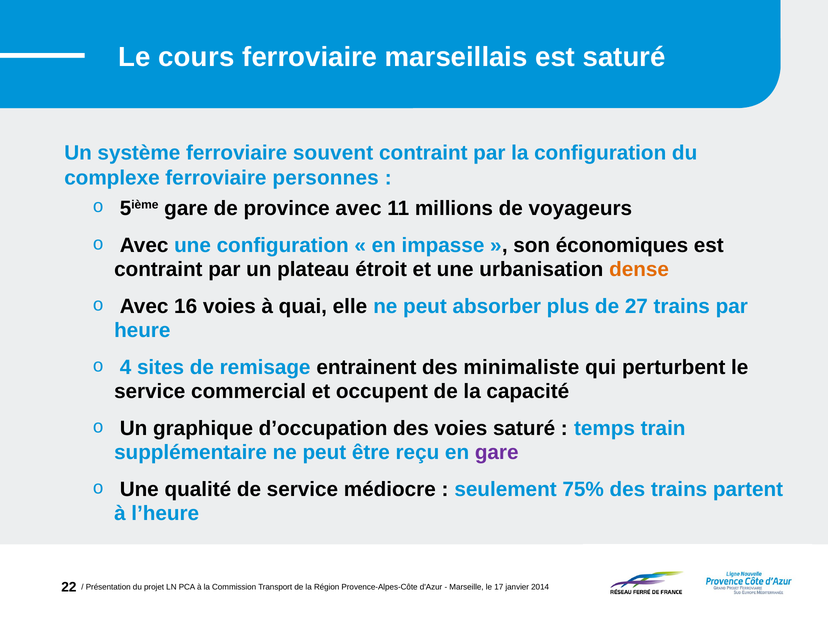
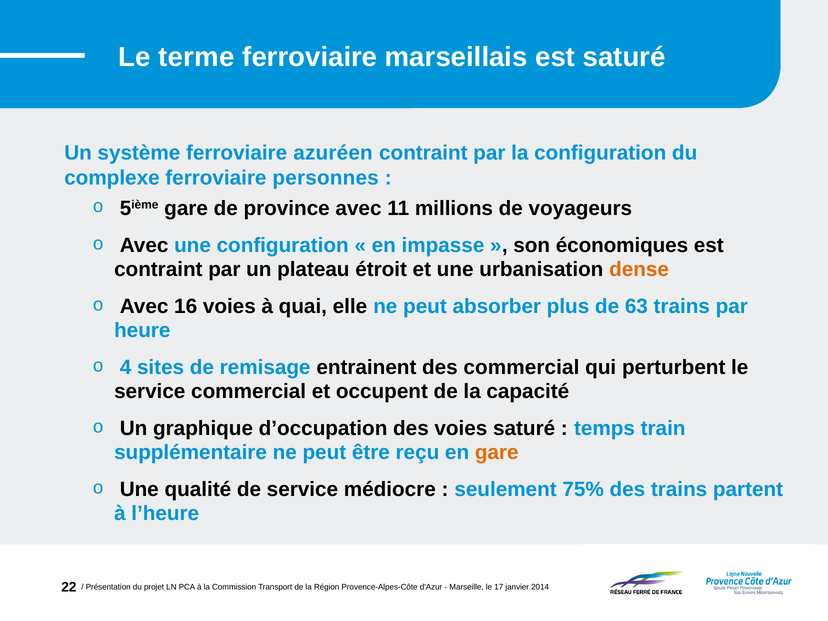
cours: cours -> terme
souvent: souvent -> azuréen
27: 27 -> 63
des minimaliste: minimaliste -> commercial
gare at (497, 452) colour: purple -> orange
